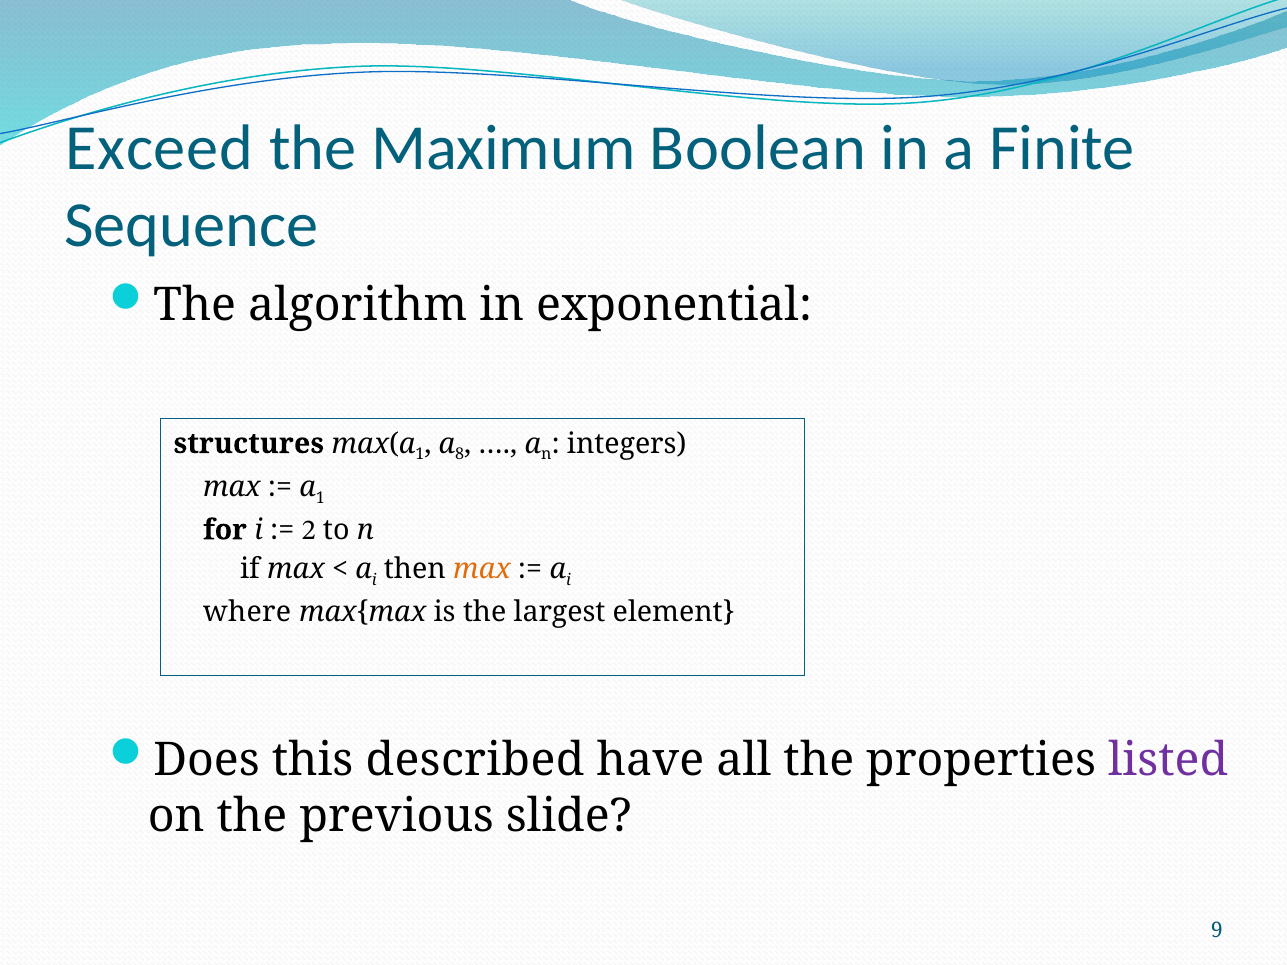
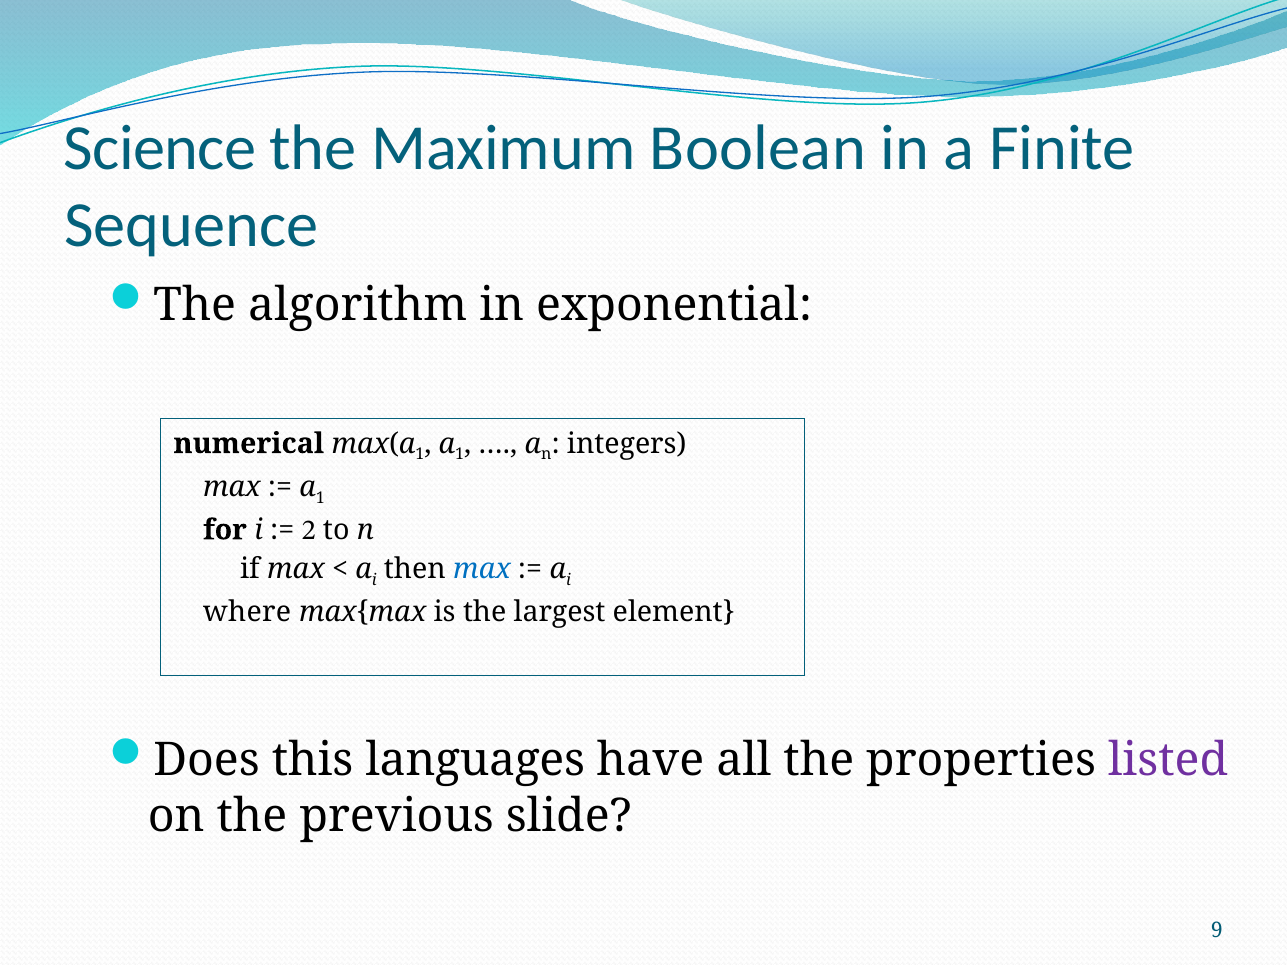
Exceed: Exceed -> Science
structures: structures -> numerical
8 at (460, 455): 8 -> 1
max at (482, 569) colour: orange -> blue
described: described -> languages
